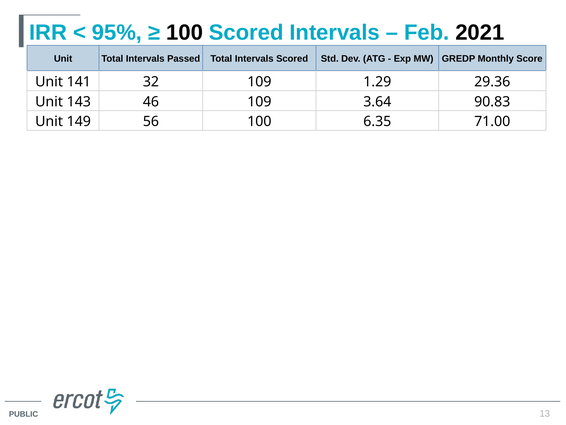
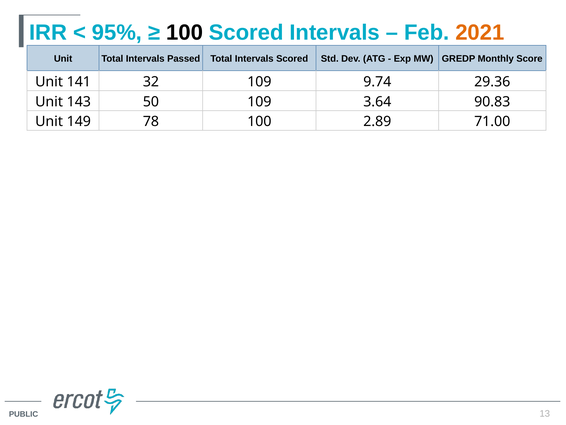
2021 colour: black -> orange
1.29: 1.29 -> 9.74
46: 46 -> 50
56: 56 -> 78
6.35: 6.35 -> 2.89
